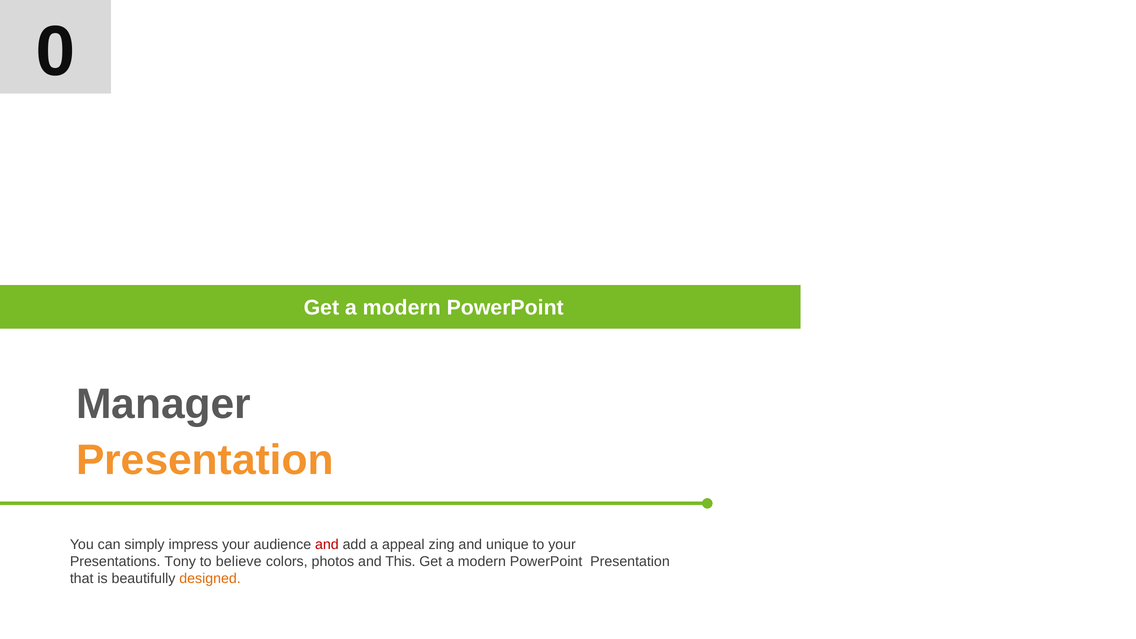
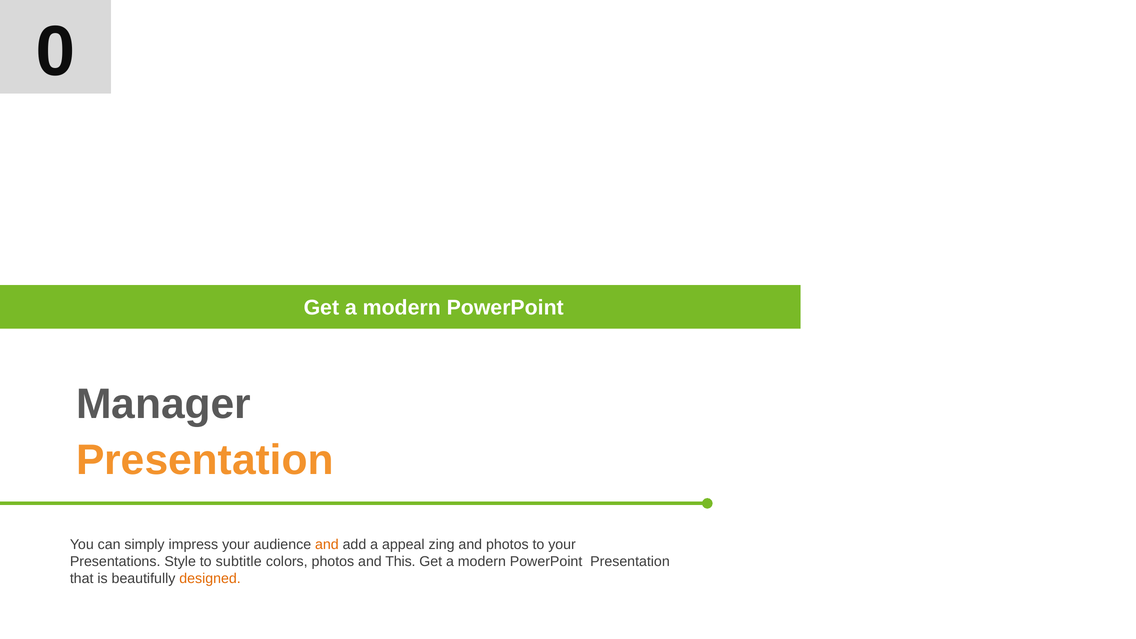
and at (327, 544) colour: red -> orange
and unique: unique -> photos
Tony: Tony -> Style
believe: believe -> subtitle
